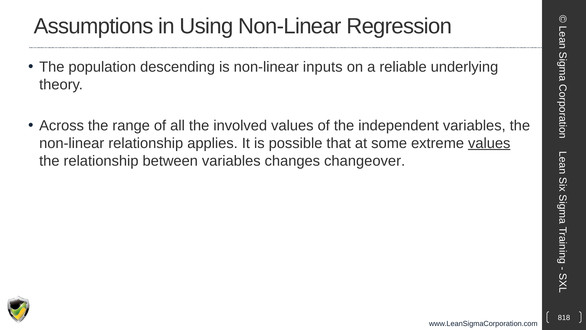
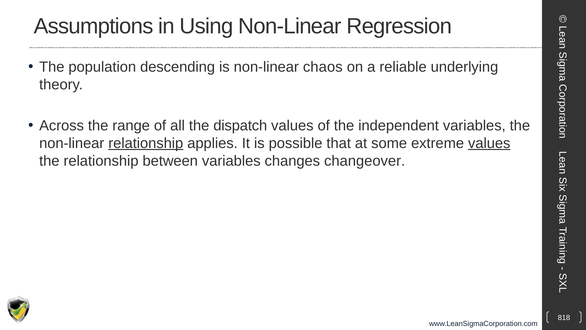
inputs: inputs -> chaos
involved: involved -> dispatch
relationship at (146, 143) underline: none -> present
